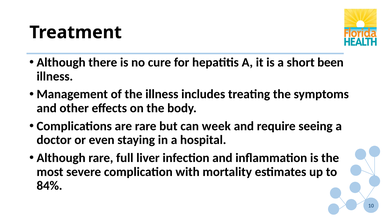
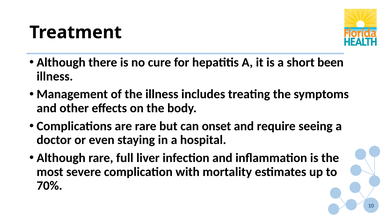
week: week -> onset
84%: 84% -> 70%
